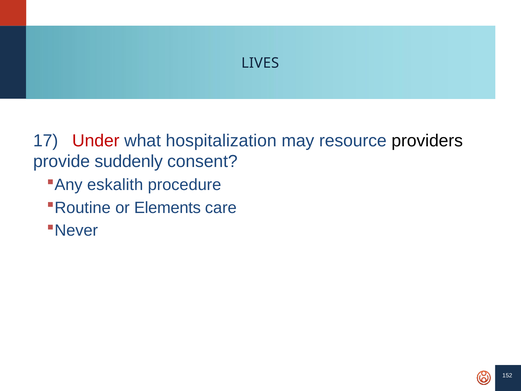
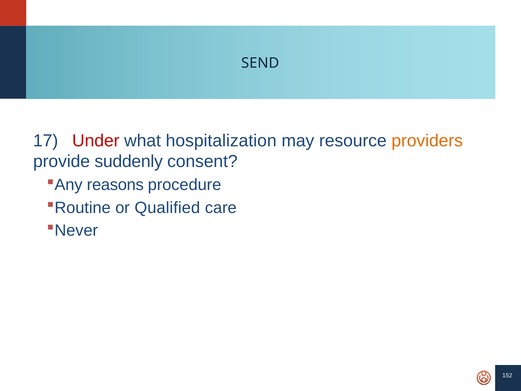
LIVES: LIVES -> SEND
providers colour: black -> orange
eskalith: eskalith -> reasons
Elements: Elements -> Qualified
